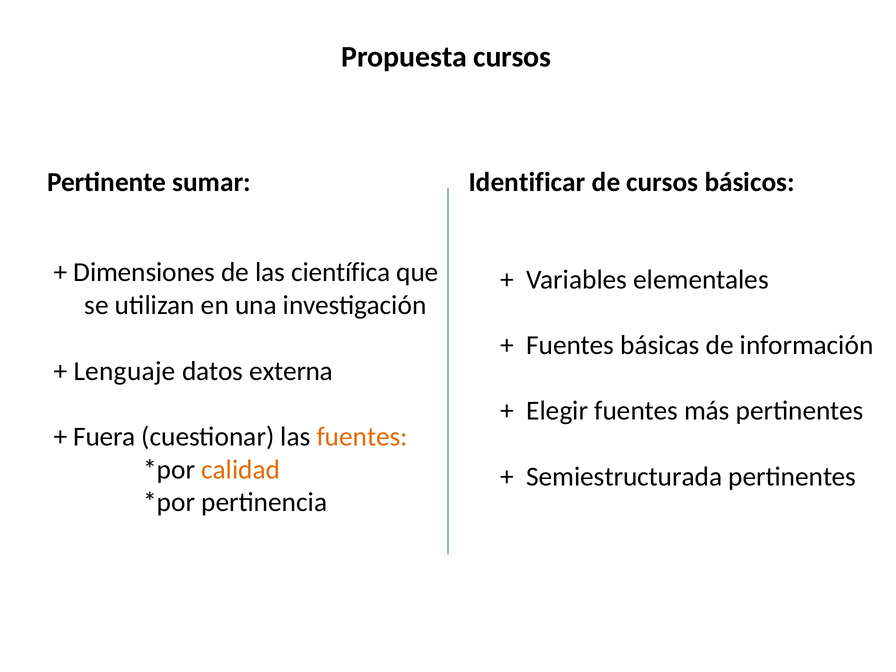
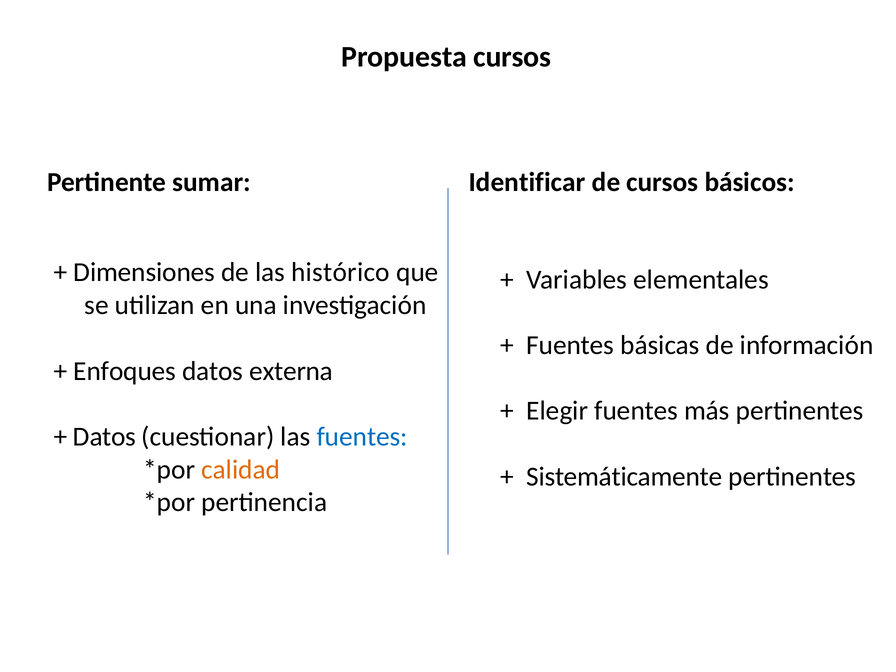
científica: científica -> histórico
Lenguaje: Lenguaje -> Enfoques
Fuera at (105, 437): Fuera -> Datos
fuentes at (362, 437) colour: orange -> blue
Semiestructurada: Semiestructurada -> Sistemáticamente
